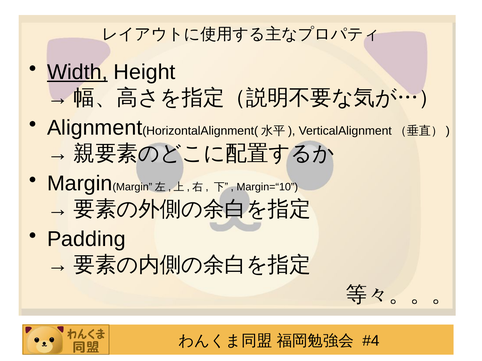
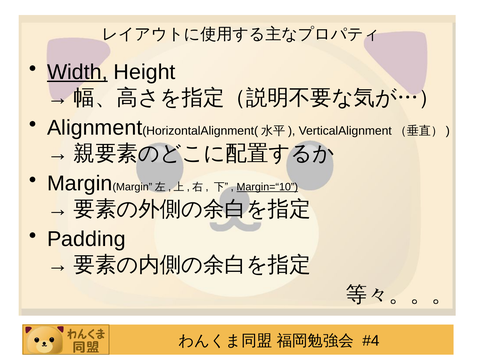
Margin=“10 underline: none -> present
